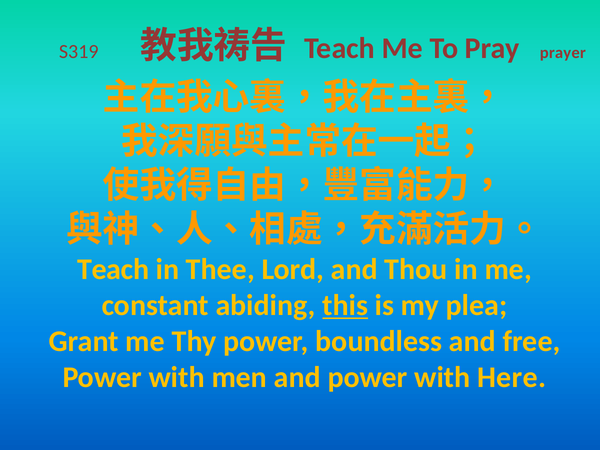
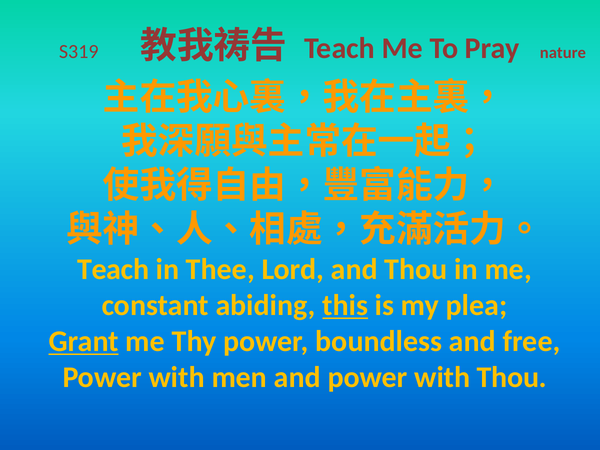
prayer: prayer -> nature
Grant underline: none -> present
with Here: Here -> Thou
